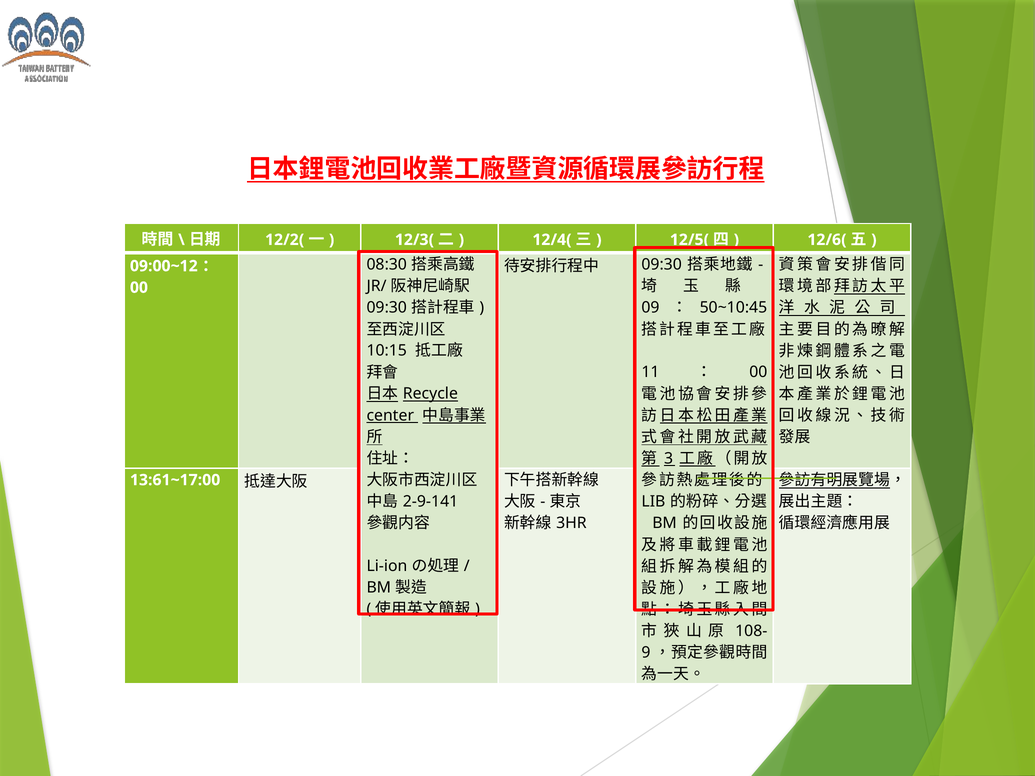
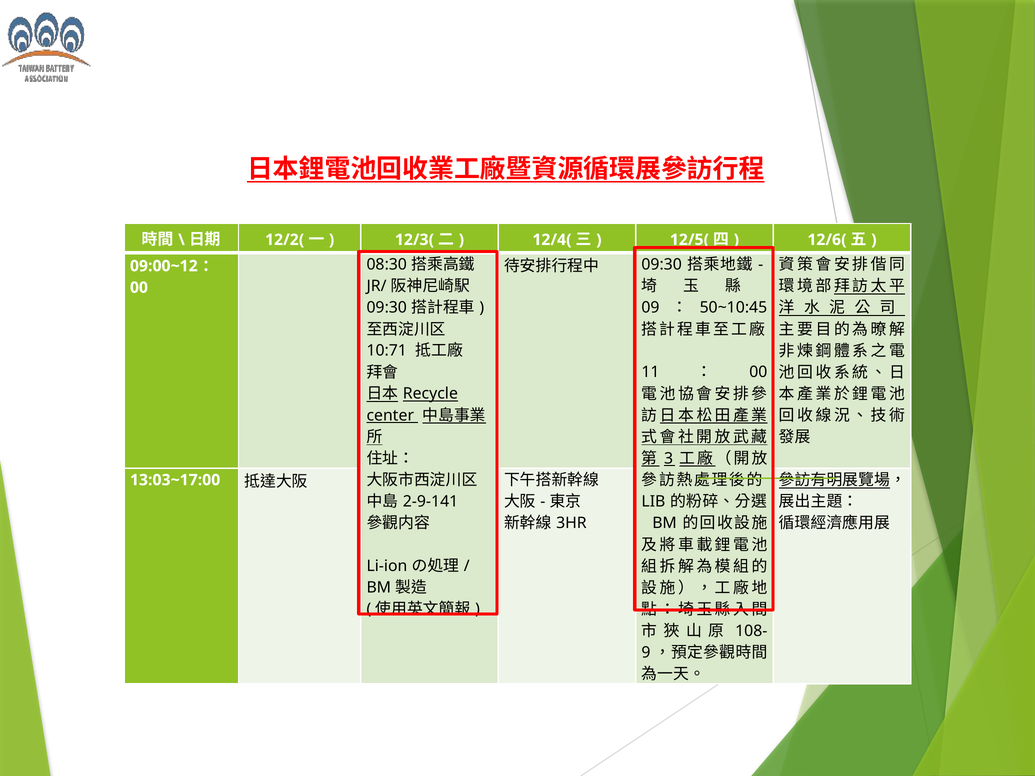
10:15: 10:15 -> 10:71
13:61~17:00: 13:61~17:00 -> 13:03~17:00
